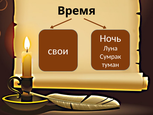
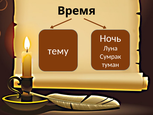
свои: свои -> тему
